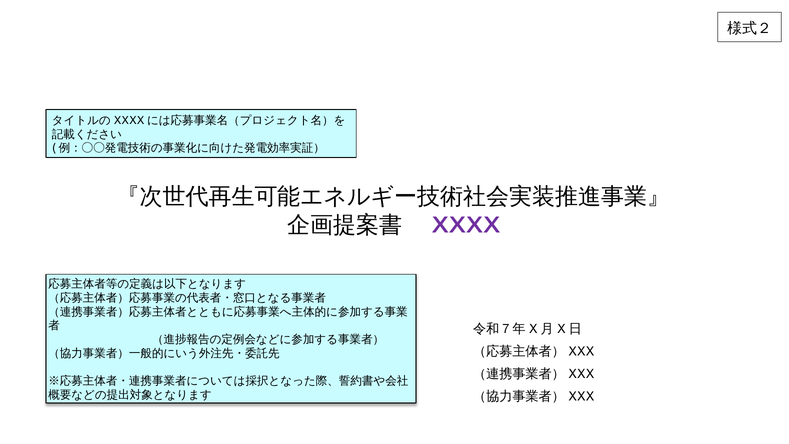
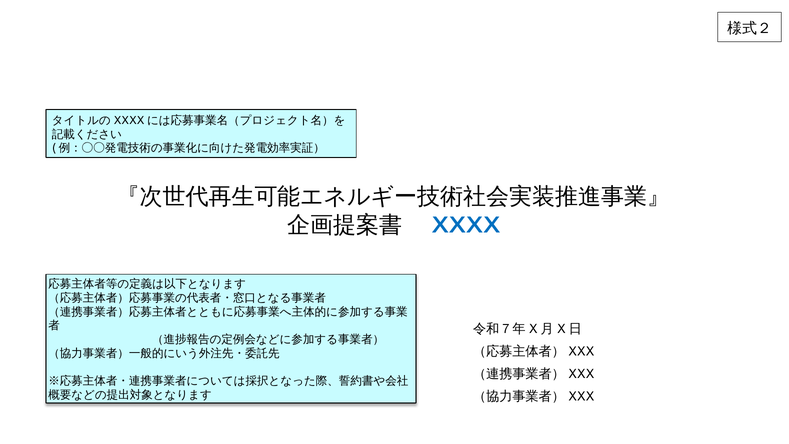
XXXX colour: purple -> blue
